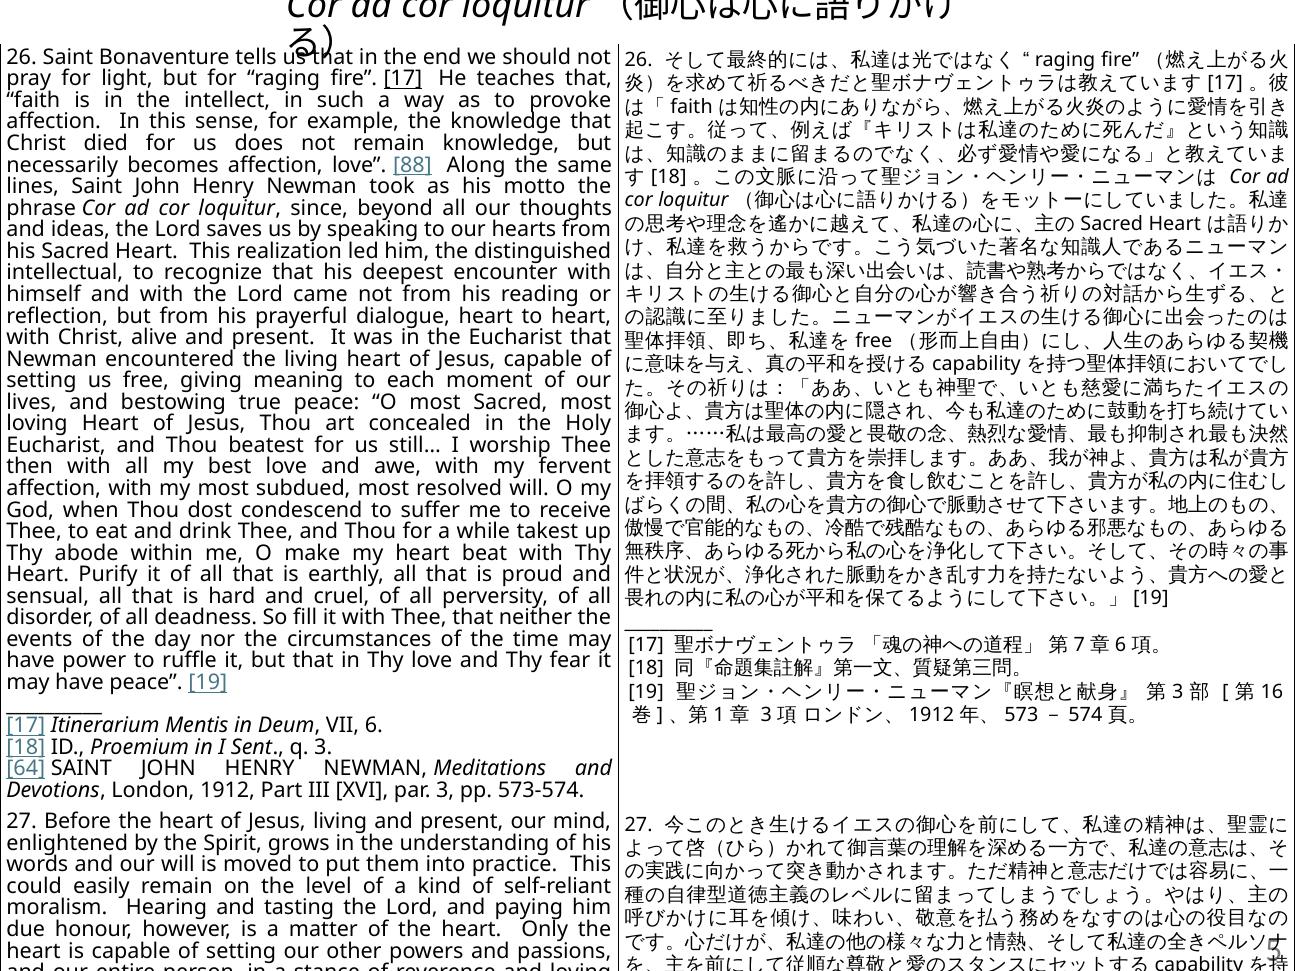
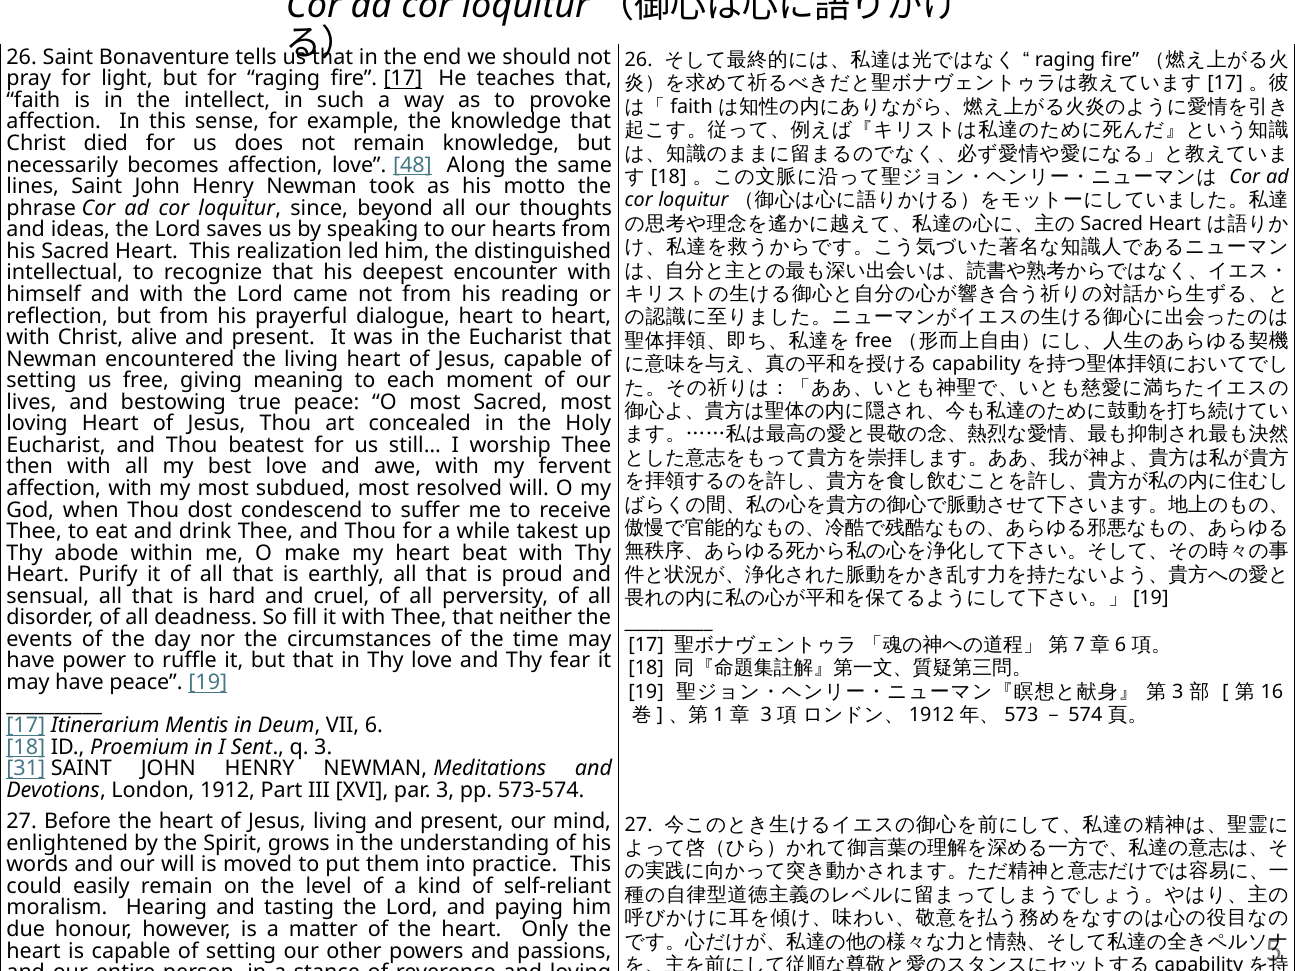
88: 88 -> 48
64: 64 -> 31
